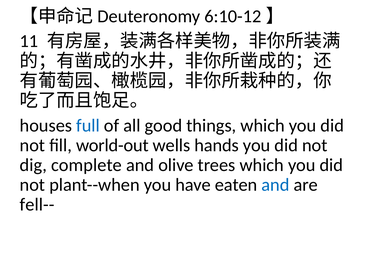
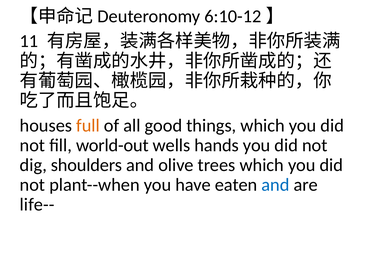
full colour: blue -> orange
complete: complete -> shoulders
fell--: fell-- -> life--
